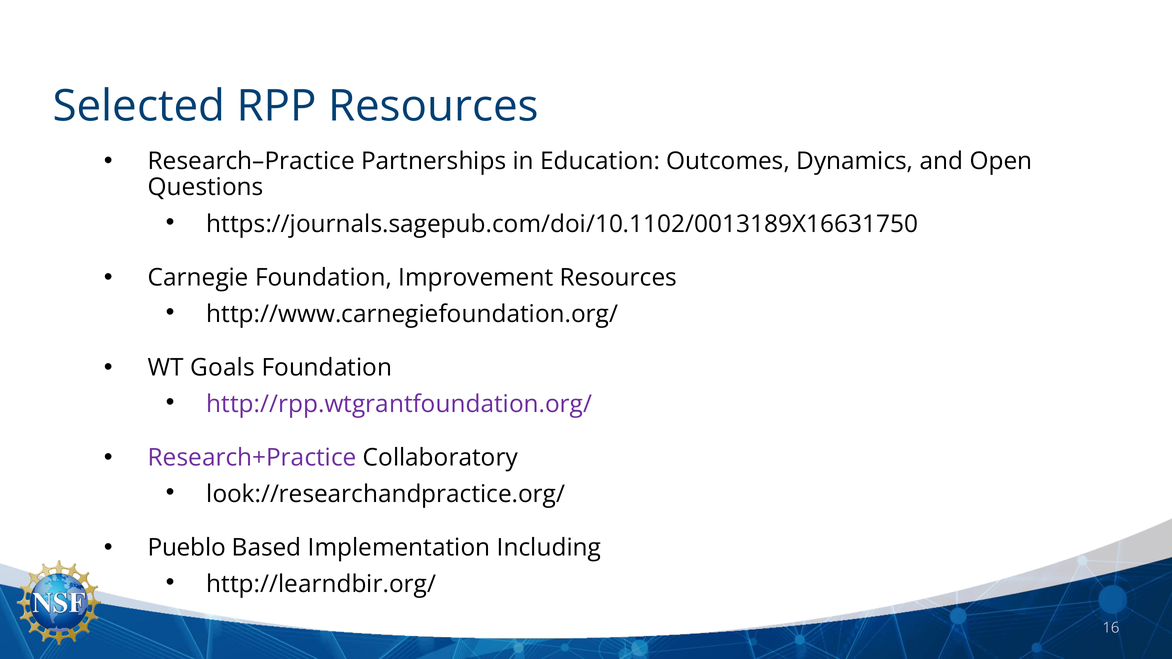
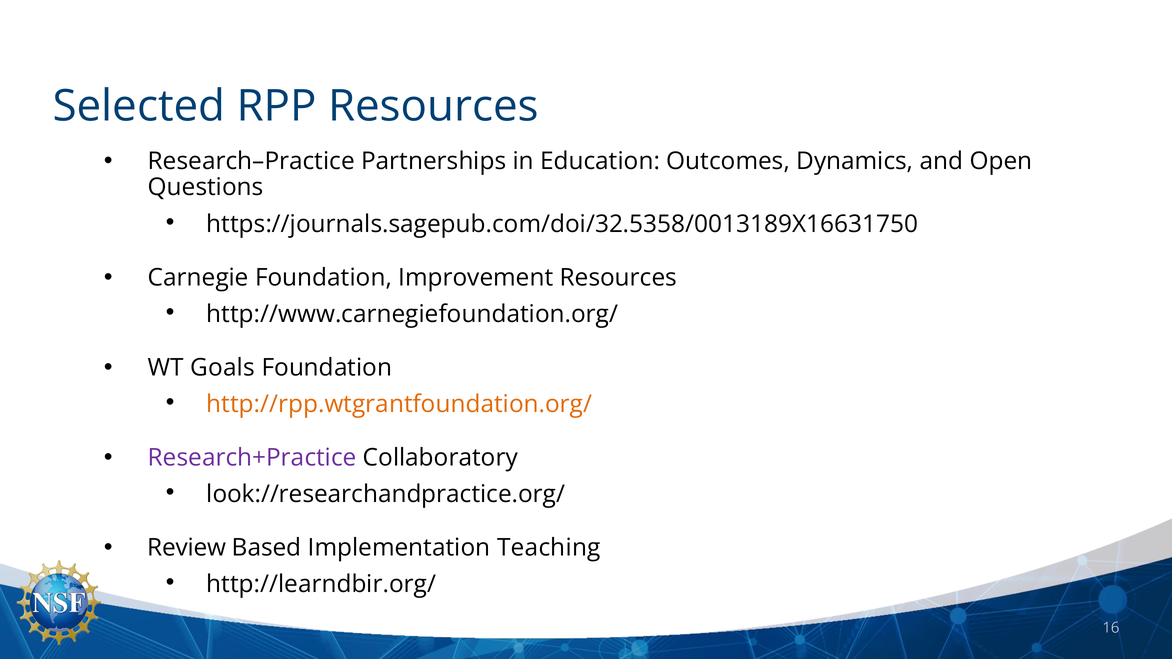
https://journals.sagepub.com/doi/10.1102/0013189X16631750: https://journals.sagepub.com/doi/10.1102/0013189X16631750 -> https://journals.sagepub.com/doi/32.5358/0013189X16631750
http://rpp.wtgrantfoundation.org/ colour: purple -> orange
Pueblo: Pueblo -> Review
Including: Including -> Teaching
